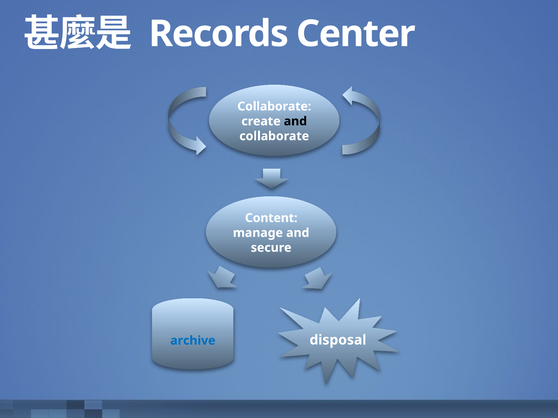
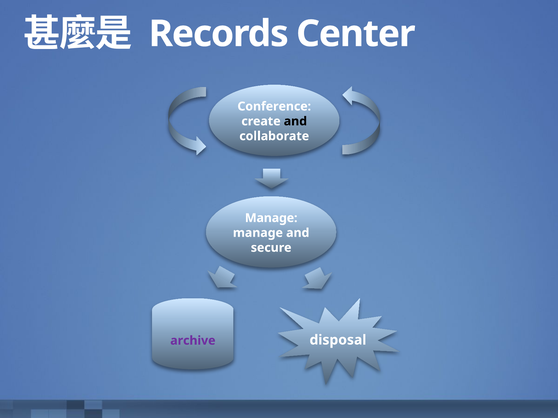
Collaborate at (274, 107): Collaborate -> Conference
Content at (271, 218): Content -> Manage
archive colour: blue -> purple
